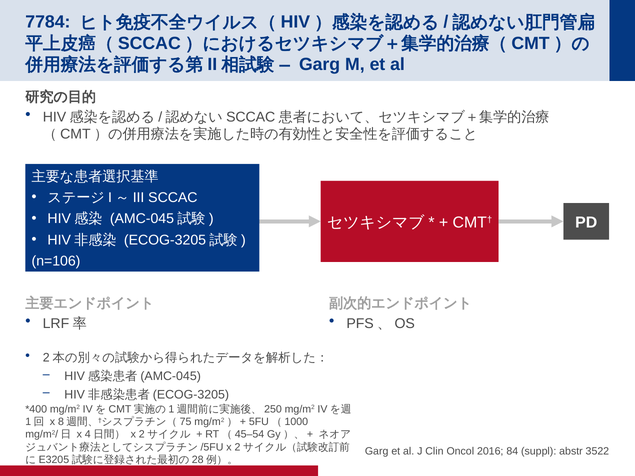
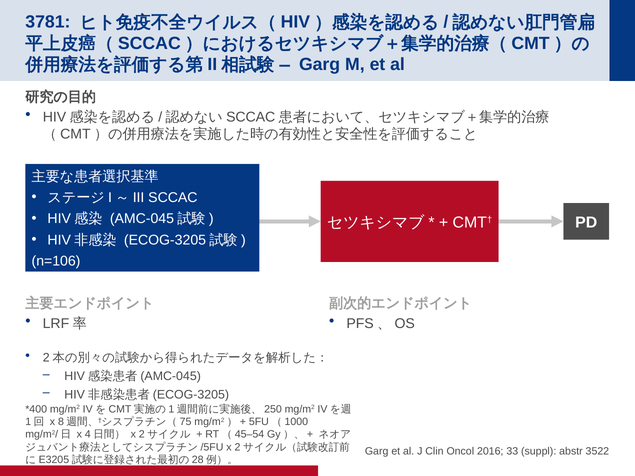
7784: 7784 -> 3781
84: 84 -> 33
